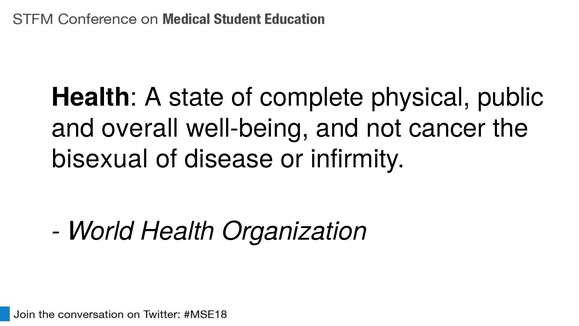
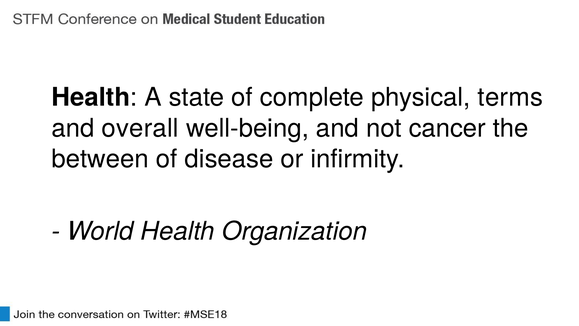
public: public -> terms
bisexual: bisexual -> between
